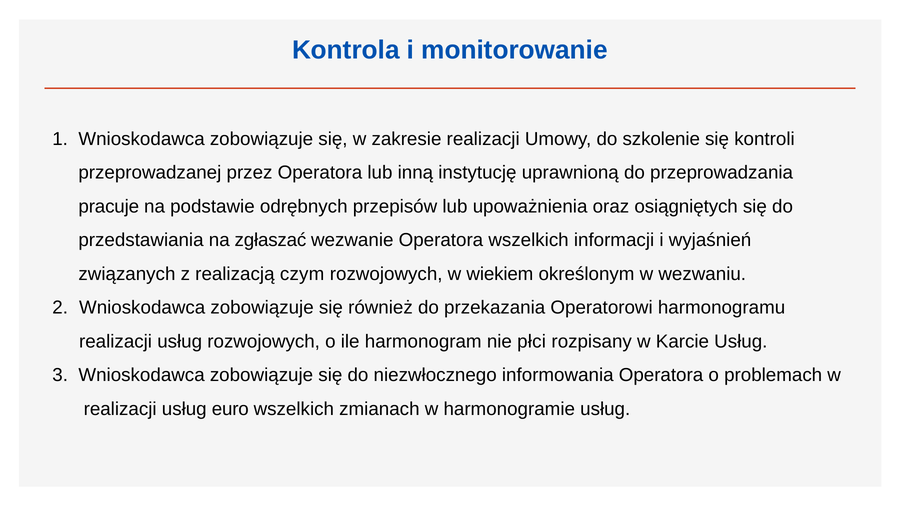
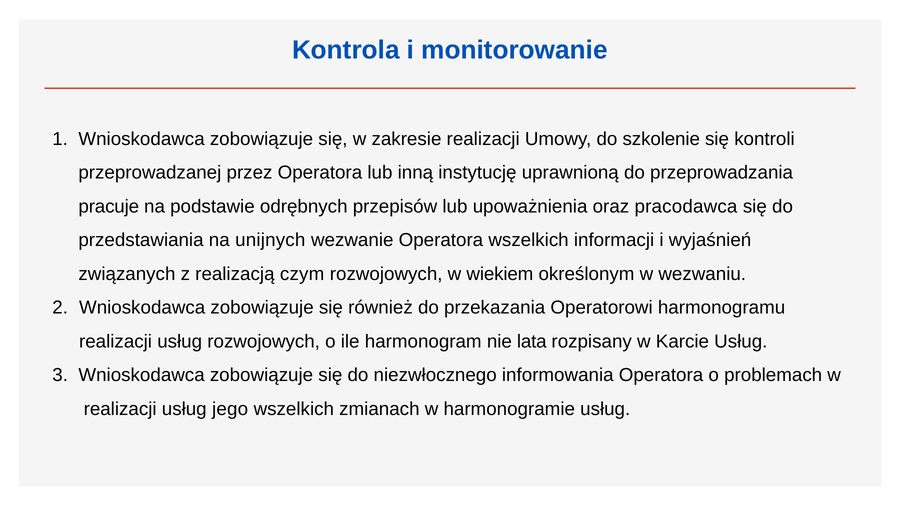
osiągniętych: osiągniętych -> pracodawca
zgłaszać: zgłaszać -> unijnych
płci: płci -> lata
euro: euro -> jego
